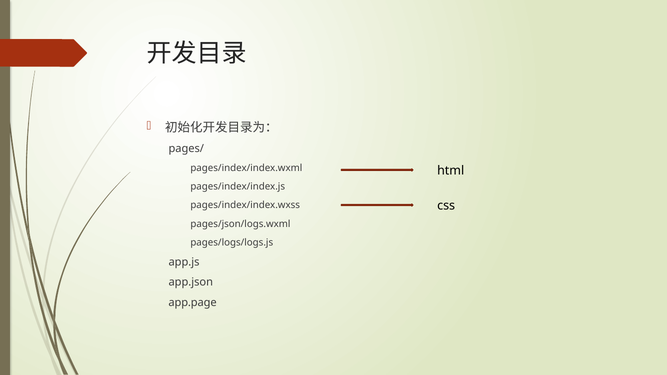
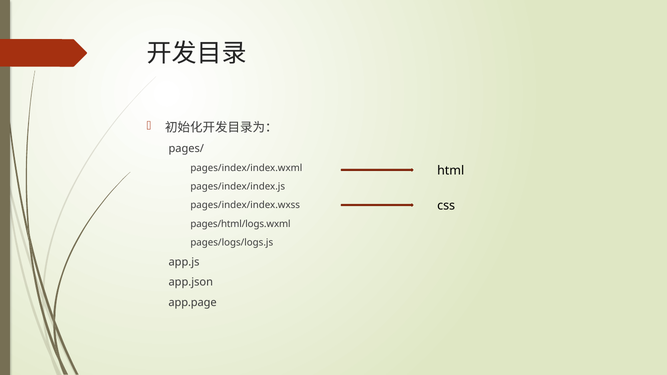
pages/json/logs.wxml: pages/json/logs.wxml -> pages/html/logs.wxml
